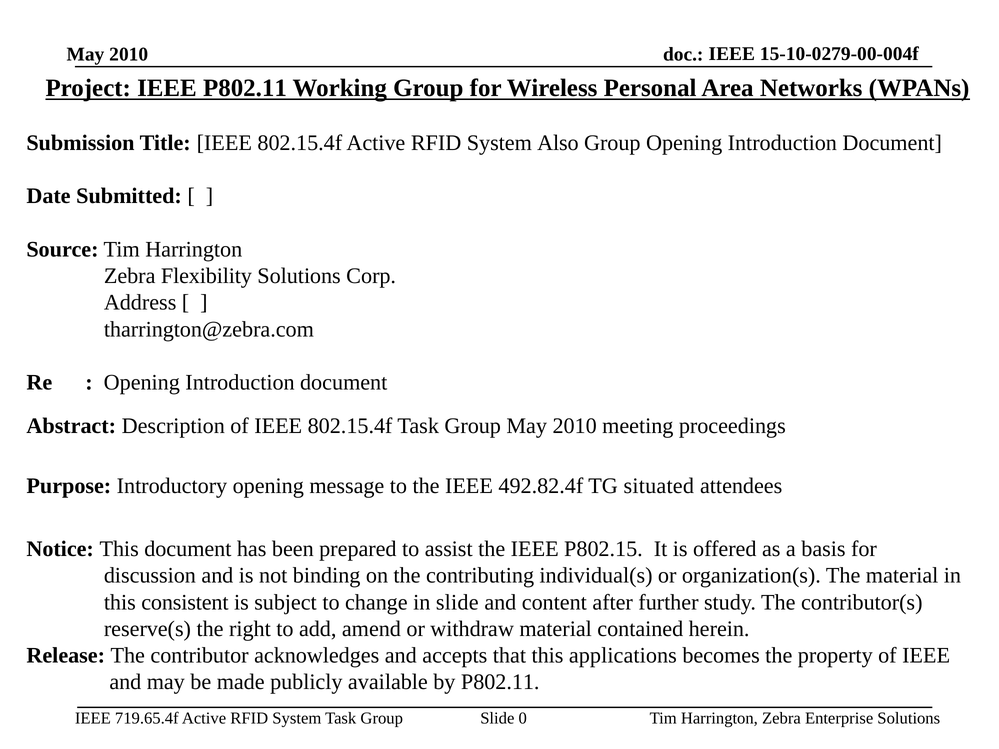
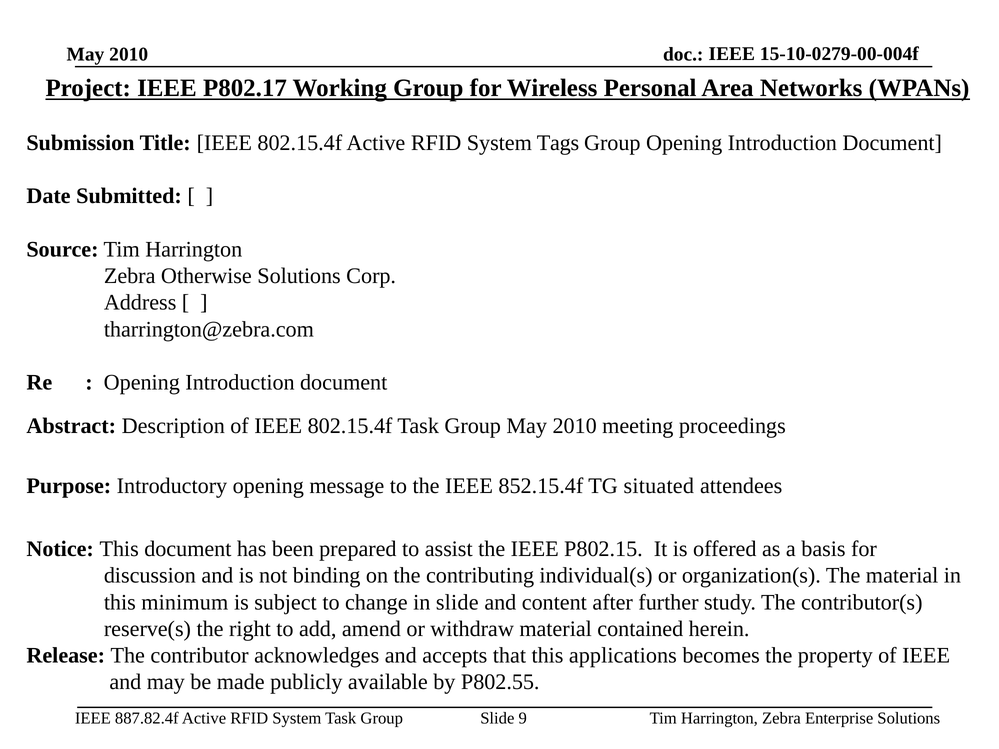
IEEE P802.11: P802.11 -> P802.17
Also: Also -> Tags
Flexibility: Flexibility -> Otherwise
492.82.4f: 492.82.4f -> 852.15.4f
consistent: consistent -> minimum
by P802.11: P802.11 -> P802.55
719.65.4f: 719.65.4f -> 887.82.4f
0: 0 -> 9
